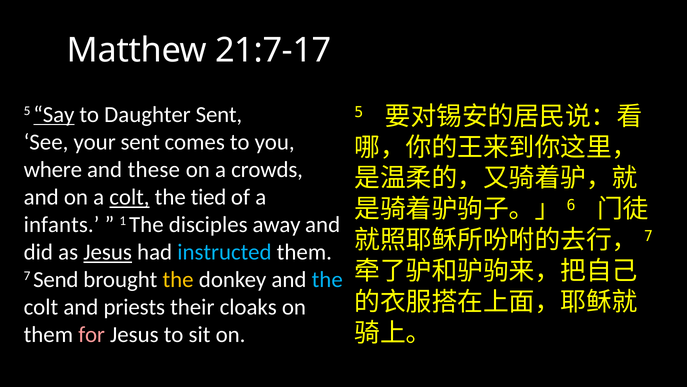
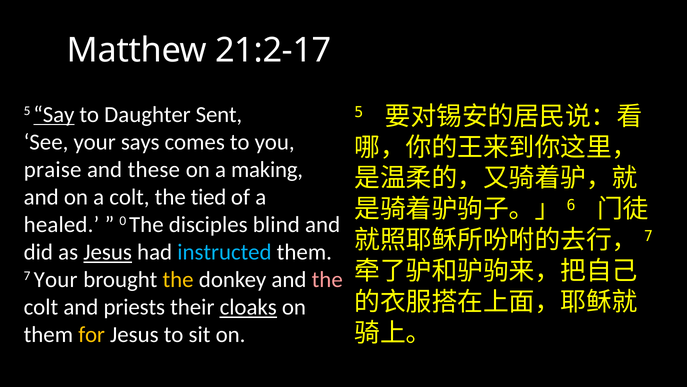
21:7-17: 21:7-17 -> 21:2-17
your sent: sent -> says
where: where -> praise
crowds: crowds -> making
colt at (129, 197) underline: present -> none
infants: infants -> healed
1: 1 -> 0
away: away -> blind
7 Send: Send -> Your
the at (327, 279) colour: light blue -> pink
cloaks underline: none -> present
for colour: pink -> yellow
